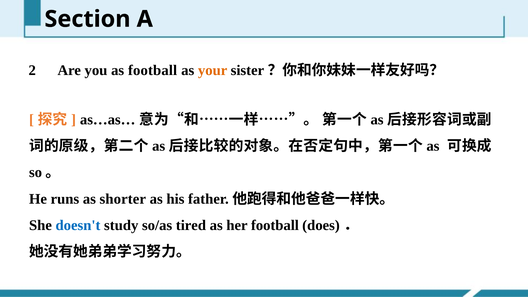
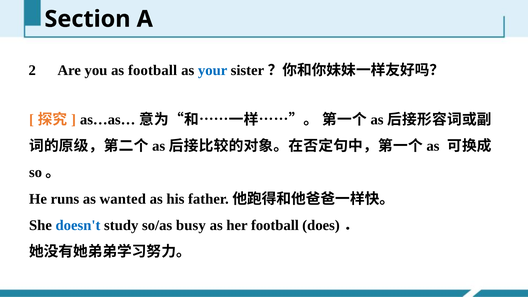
your colour: orange -> blue
shorter: shorter -> wanted
tired: tired -> busy
